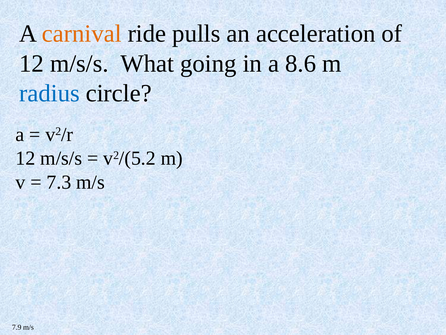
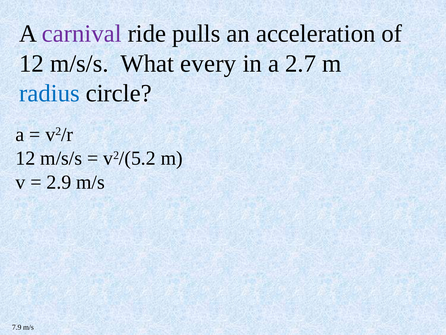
carnival colour: orange -> purple
going: going -> every
8.6: 8.6 -> 2.7
7.3: 7.3 -> 2.9
